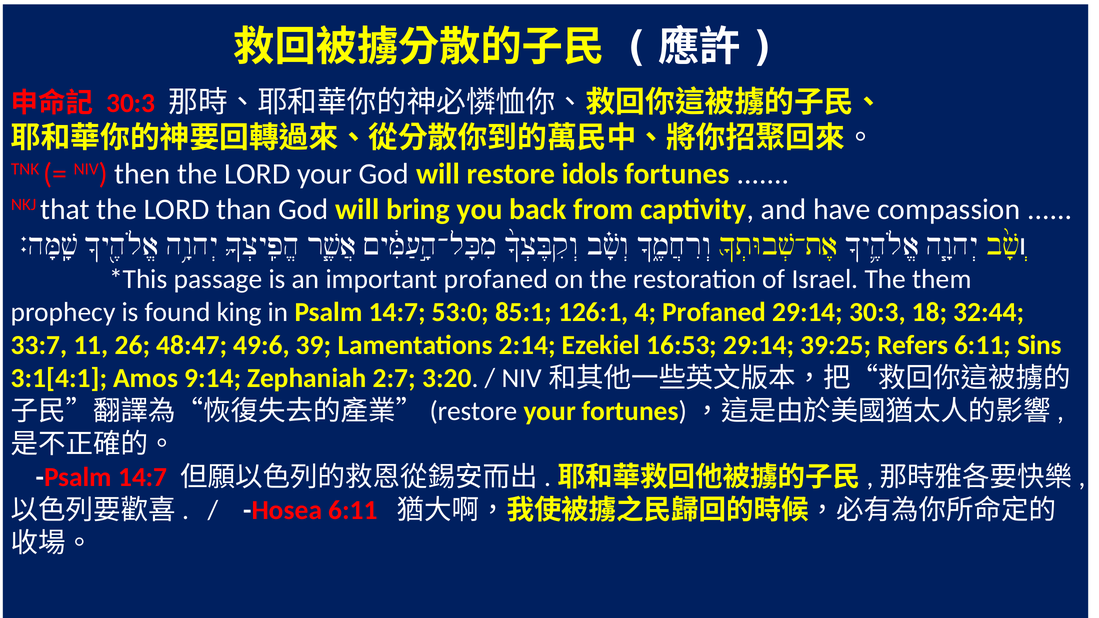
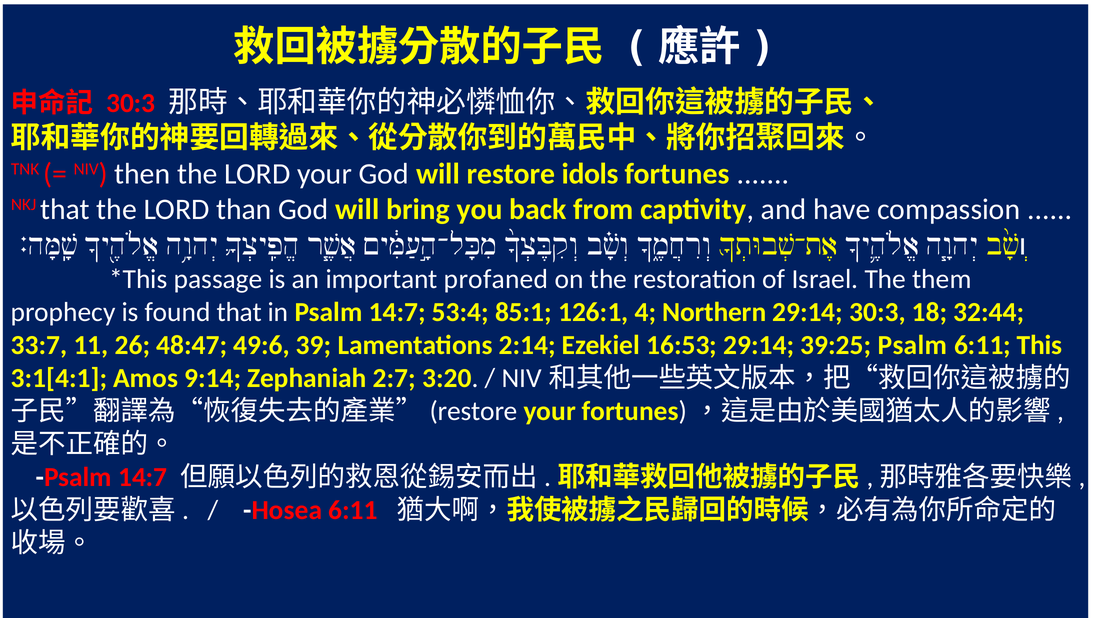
found king: king -> that
53:0: 53:0 -> 53:4
4 Profaned: Profaned -> Northern
39:25 Refers: Refers -> Psalm
Sins: Sins -> This
